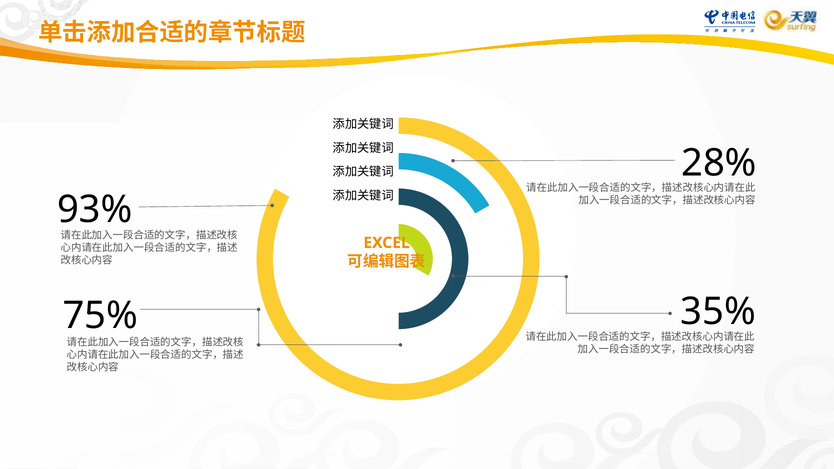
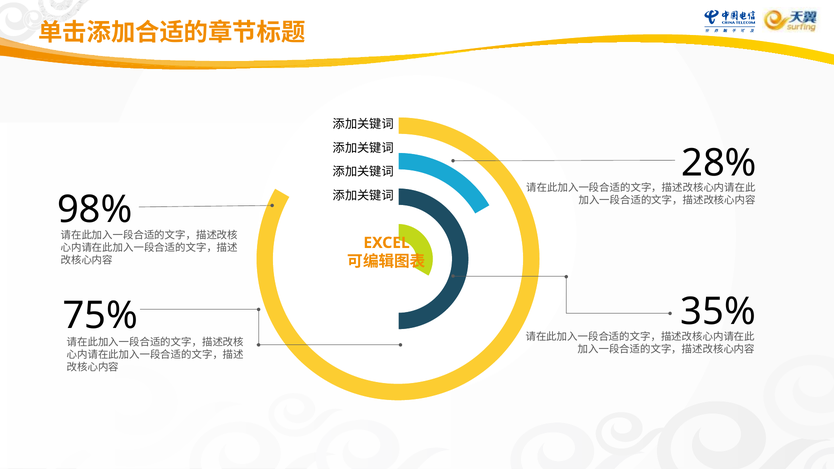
93%: 93% -> 98%
